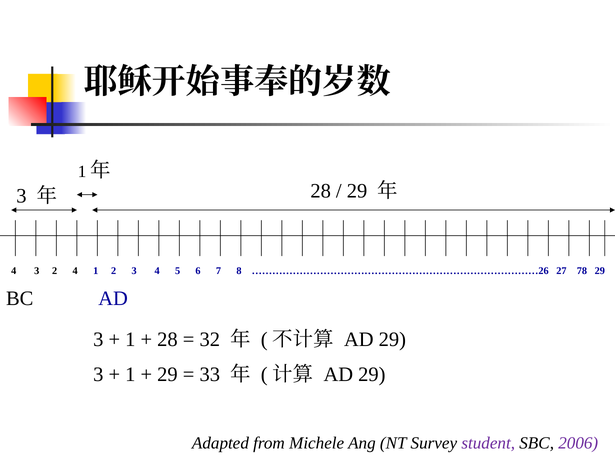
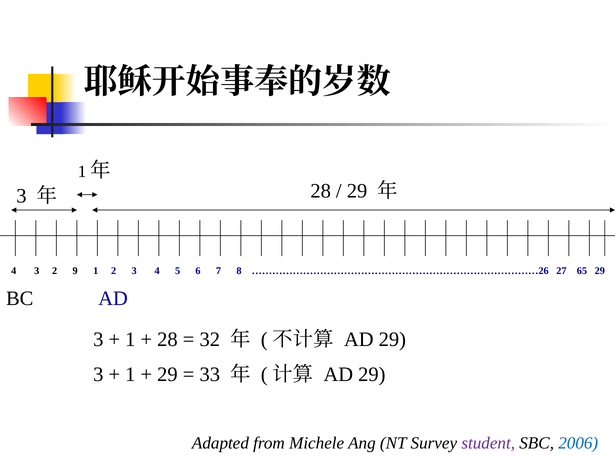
2 4: 4 -> 9
78: 78 -> 65
2006 colour: purple -> blue
